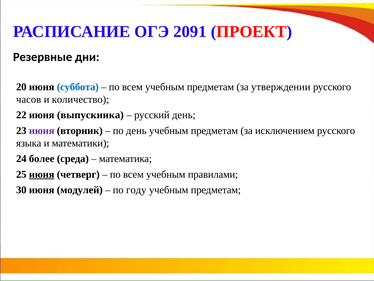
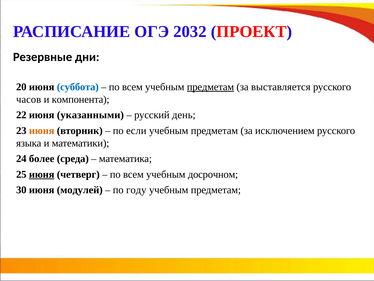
2091: 2091 -> 2032
предметам at (210, 87) underline: none -> present
утверждении: утверждении -> выставляется
количество: количество -> компонента
выпускника: выпускника -> указанными
июня at (42, 130) colour: purple -> orange
по день: день -> если
правилами: правилами -> досрочном
